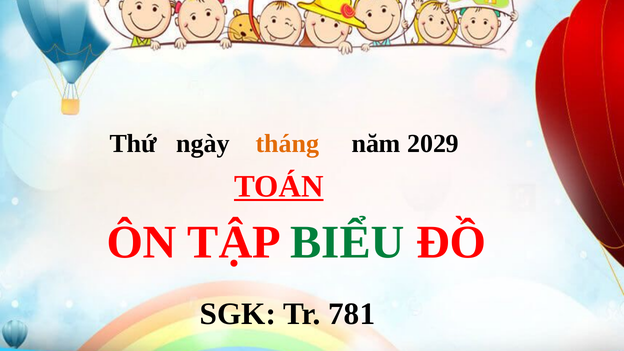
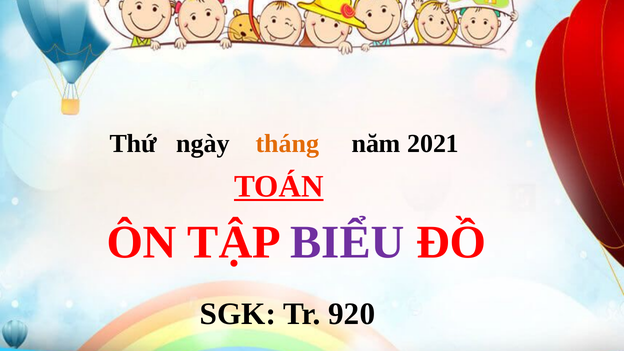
2029: 2029 -> 2021
BIỂU colour: green -> purple
781: 781 -> 920
